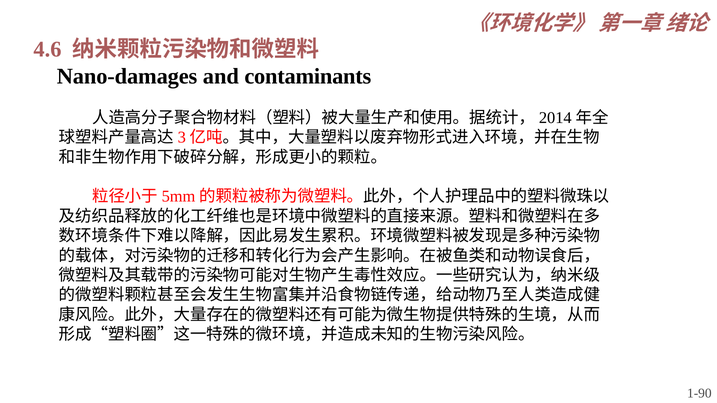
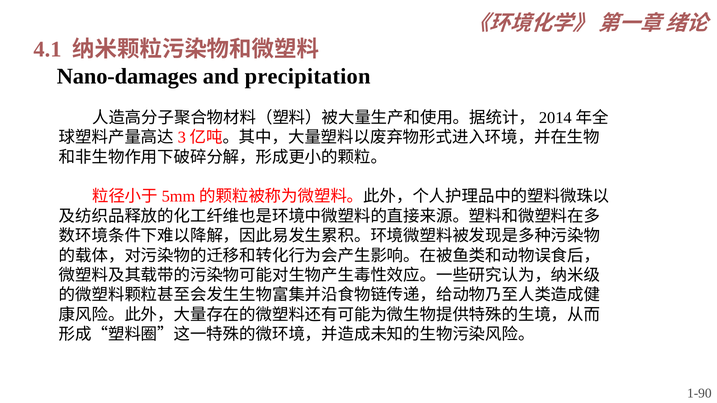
4.6: 4.6 -> 4.1
contaminants: contaminants -> precipitation
